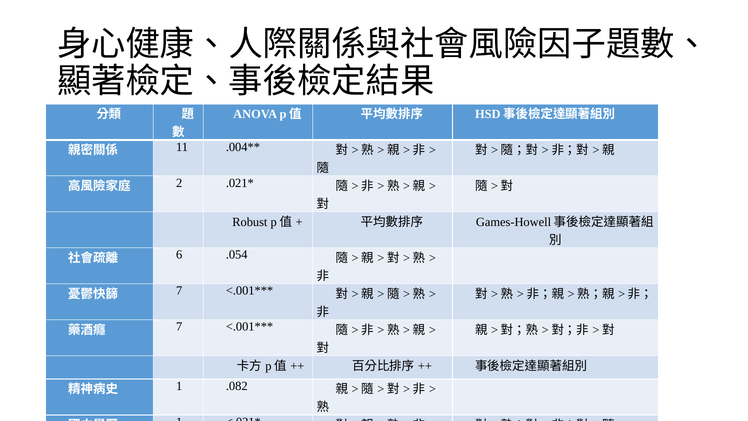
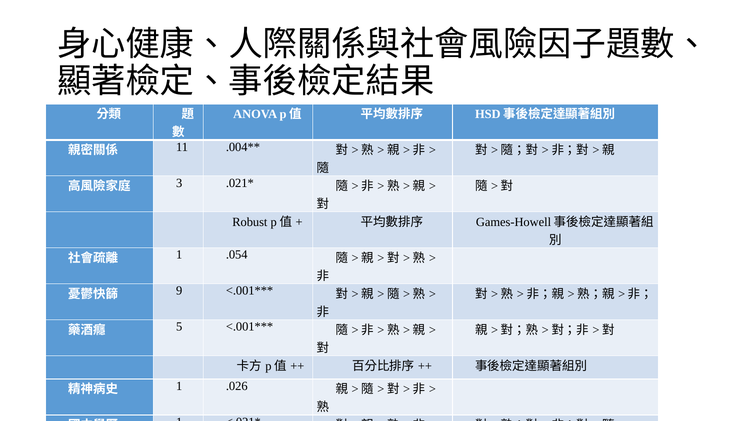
2: 2 -> 3
6 at (179, 255): 6 -> 1
7 at (179, 291): 7 -> 9
7 at (179, 327): 7 -> 5
.082: .082 -> .026
